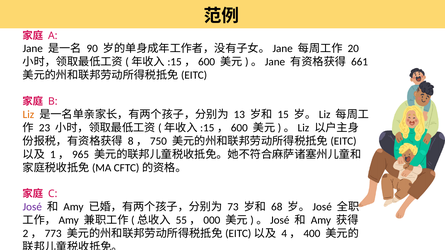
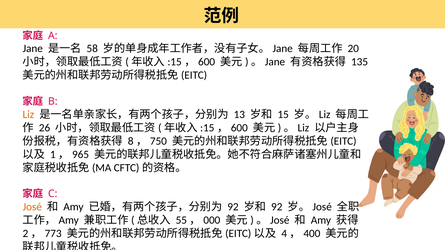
90: 90 -> 58
661: 661 -> 135
23: 23 -> 26
José colour: purple -> orange
73 at (233, 207): 73 -> 92
68 at (277, 207): 68 -> 92
